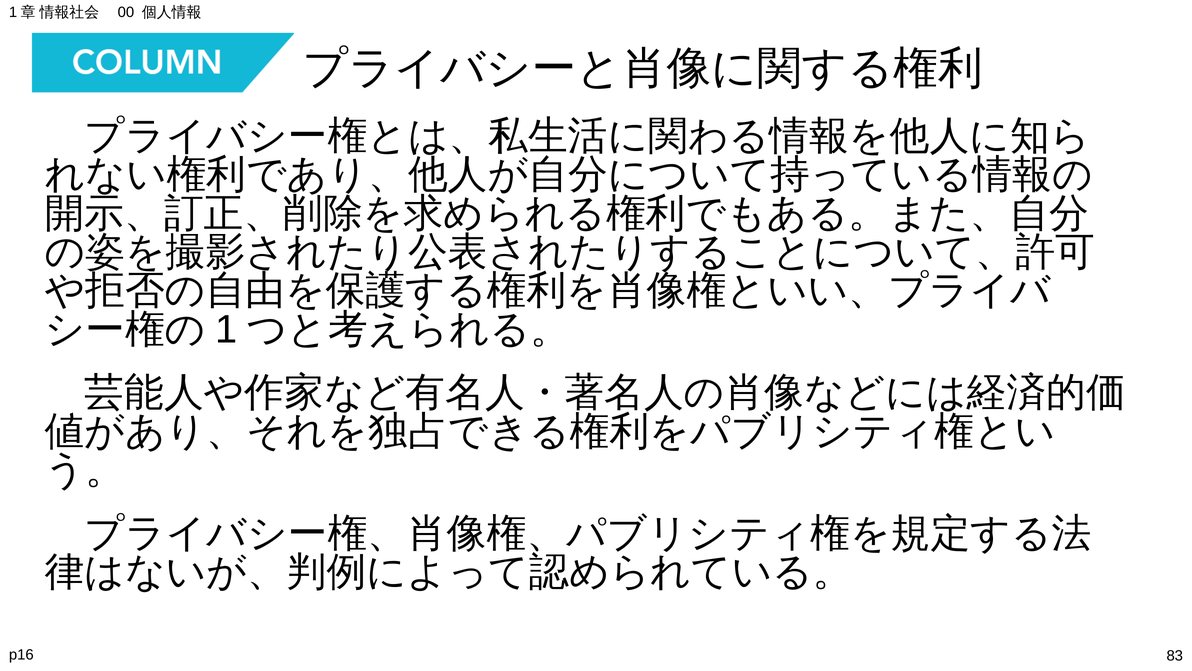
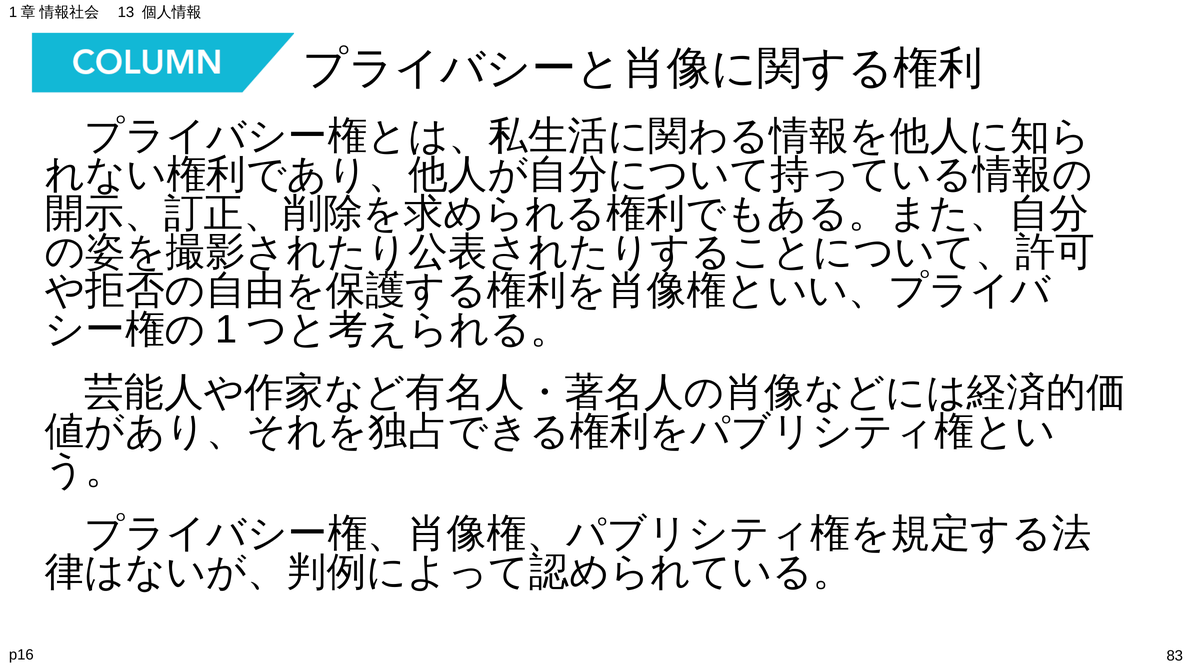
00: 00 -> 13
